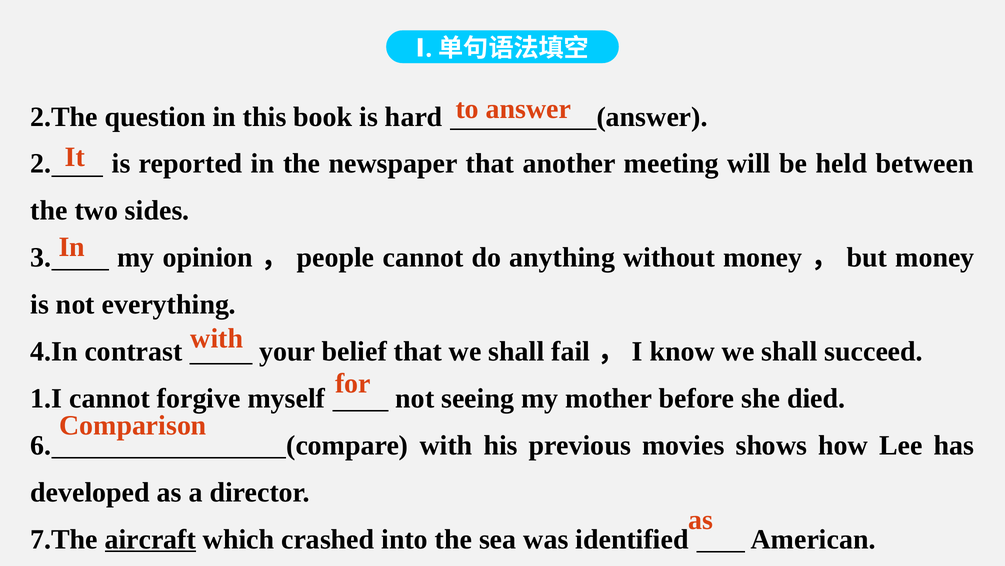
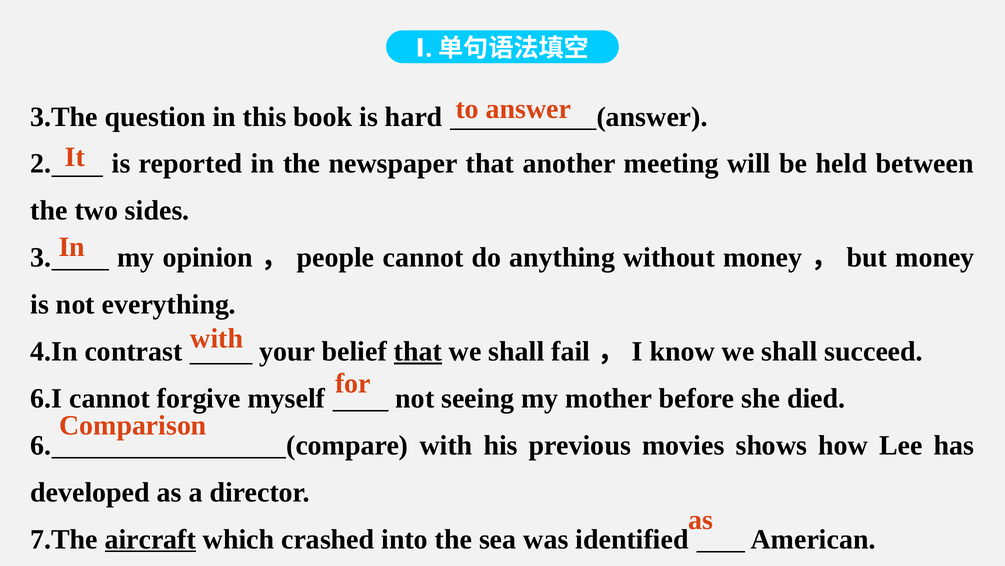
2.The: 2.The -> 3.The
that at (418, 351) underline: none -> present
1.I: 1.I -> 6.I
